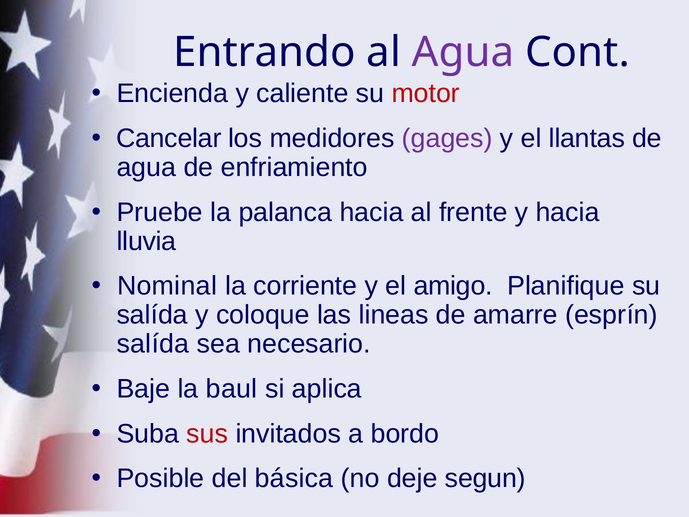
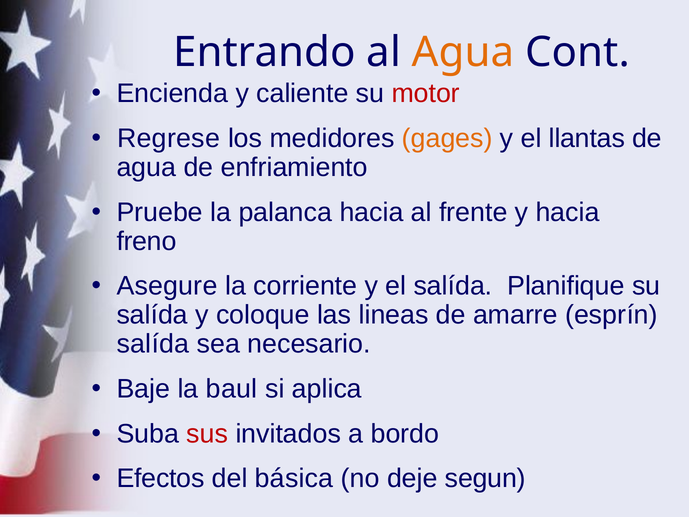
Agua at (463, 52) colour: purple -> orange
Cancelar: Cancelar -> Regrese
gages colour: purple -> orange
lluvia: lluvia -> freno
Nominal: Nominal -> Asegure
el amigo: amigo -> salída
Posible: Posible -> Efectos
